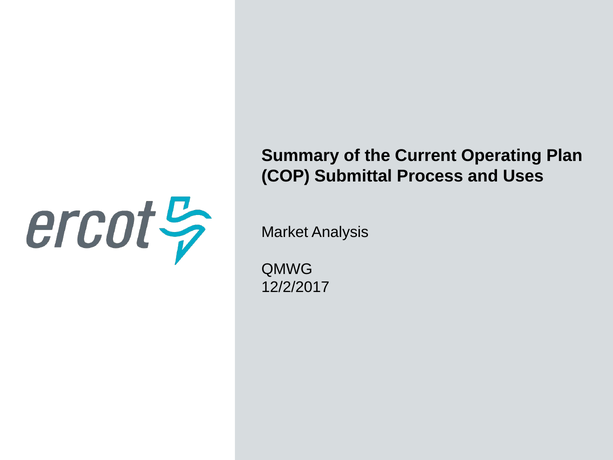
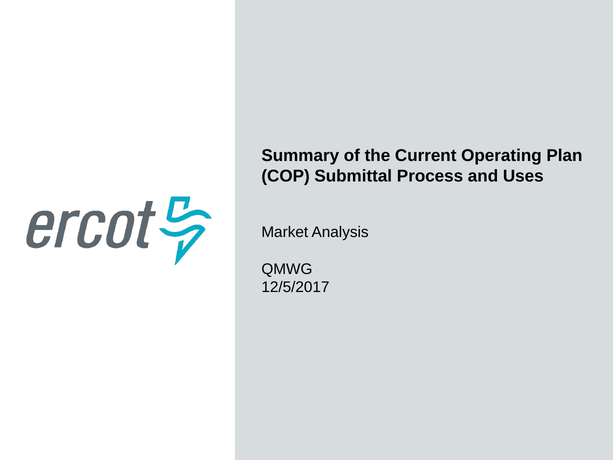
12/2/2017: 12/2/2017 -> 12/5/2017
